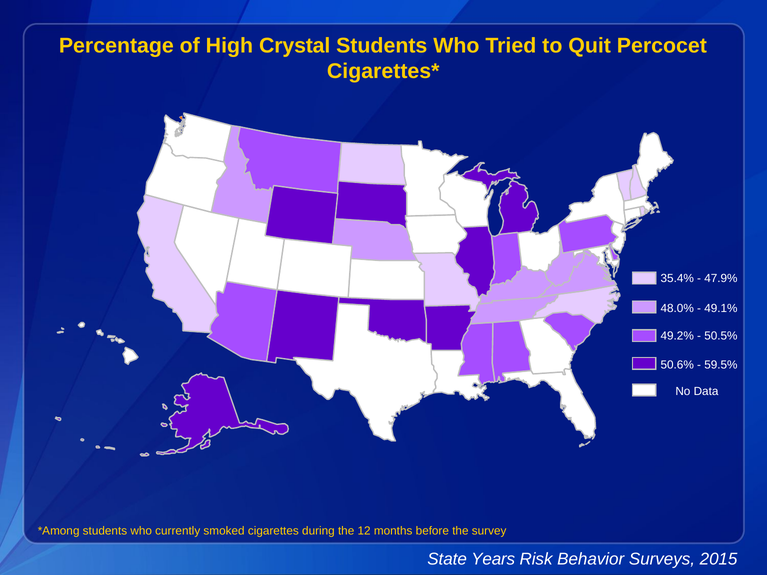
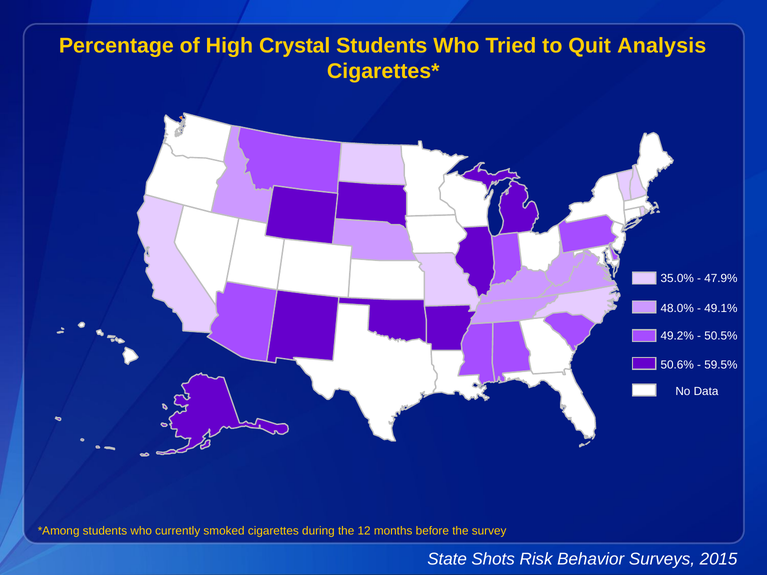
Percocet: Percocet -> Analysis
35.4%: 35.4% -> 35.0%
Years: Years -> Shots
